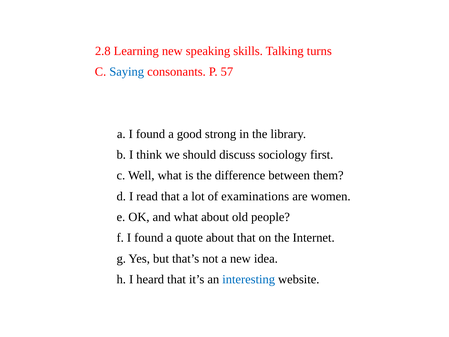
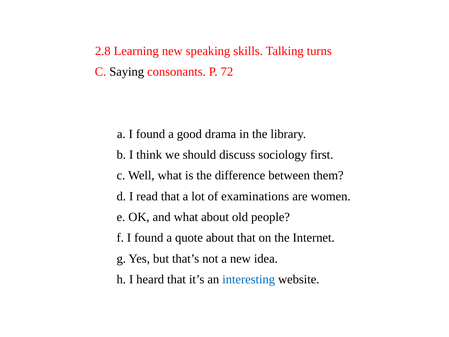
Saying colour: blue -> black
57: 57 -> 72
strong: strong -> drama
